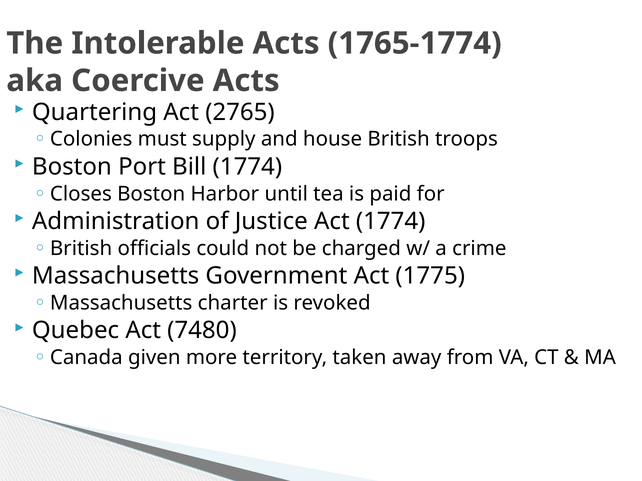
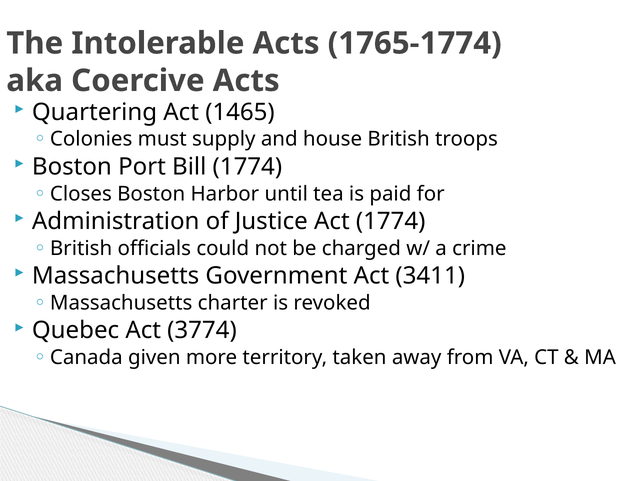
2765: 2765 -> 1465
1775: 1775 -> 3411
7480: 7480 -> 3774
